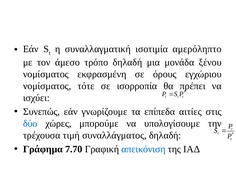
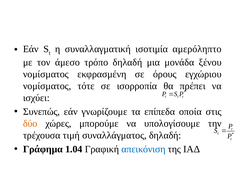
αιτίες: αιτίες -> οποία
δύο colour: blue -> orange
7.70: 7.70 -> 1.04
